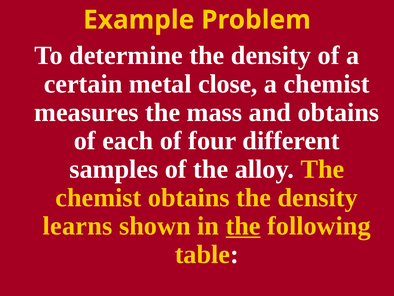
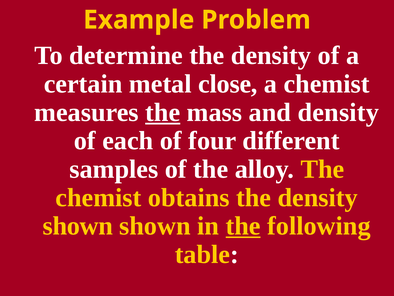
the at (163, 112) underline: none -> present
and obtains: obtains -> density
learns at (78, 226): learns -> shown
